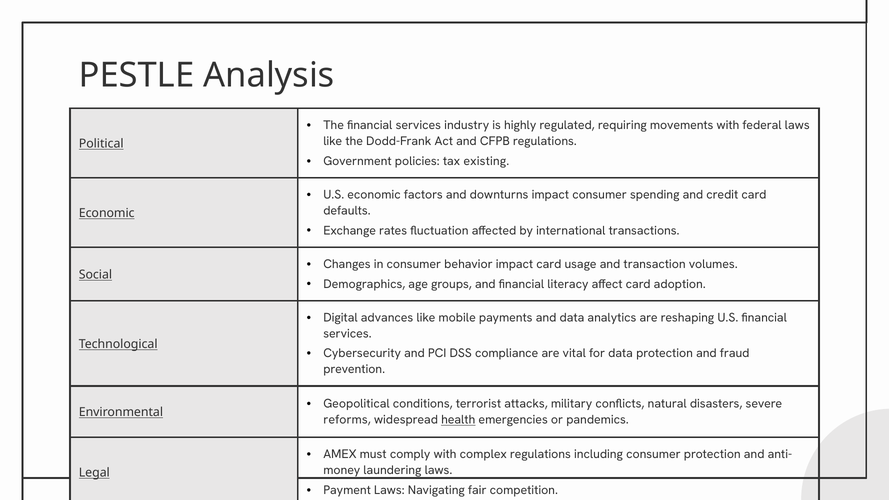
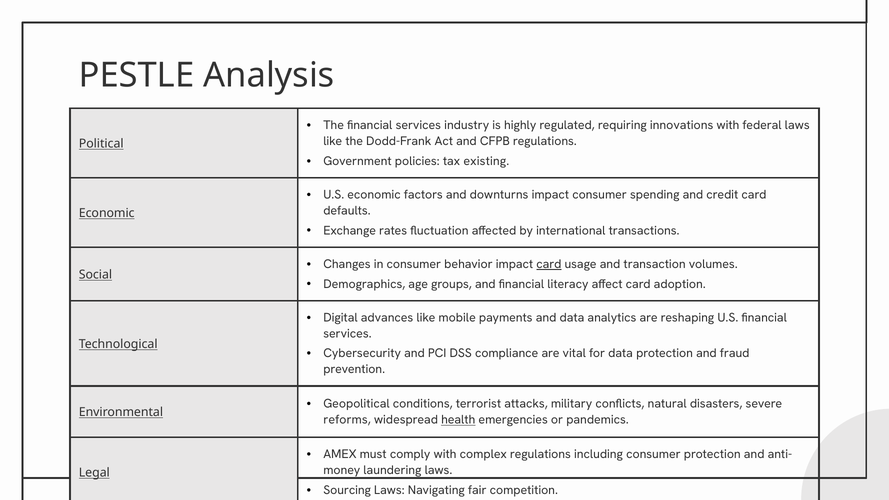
movements: movements -> innovations
card at (549, 264) underline: none -> present
Payment: Payment -> Sourcing
